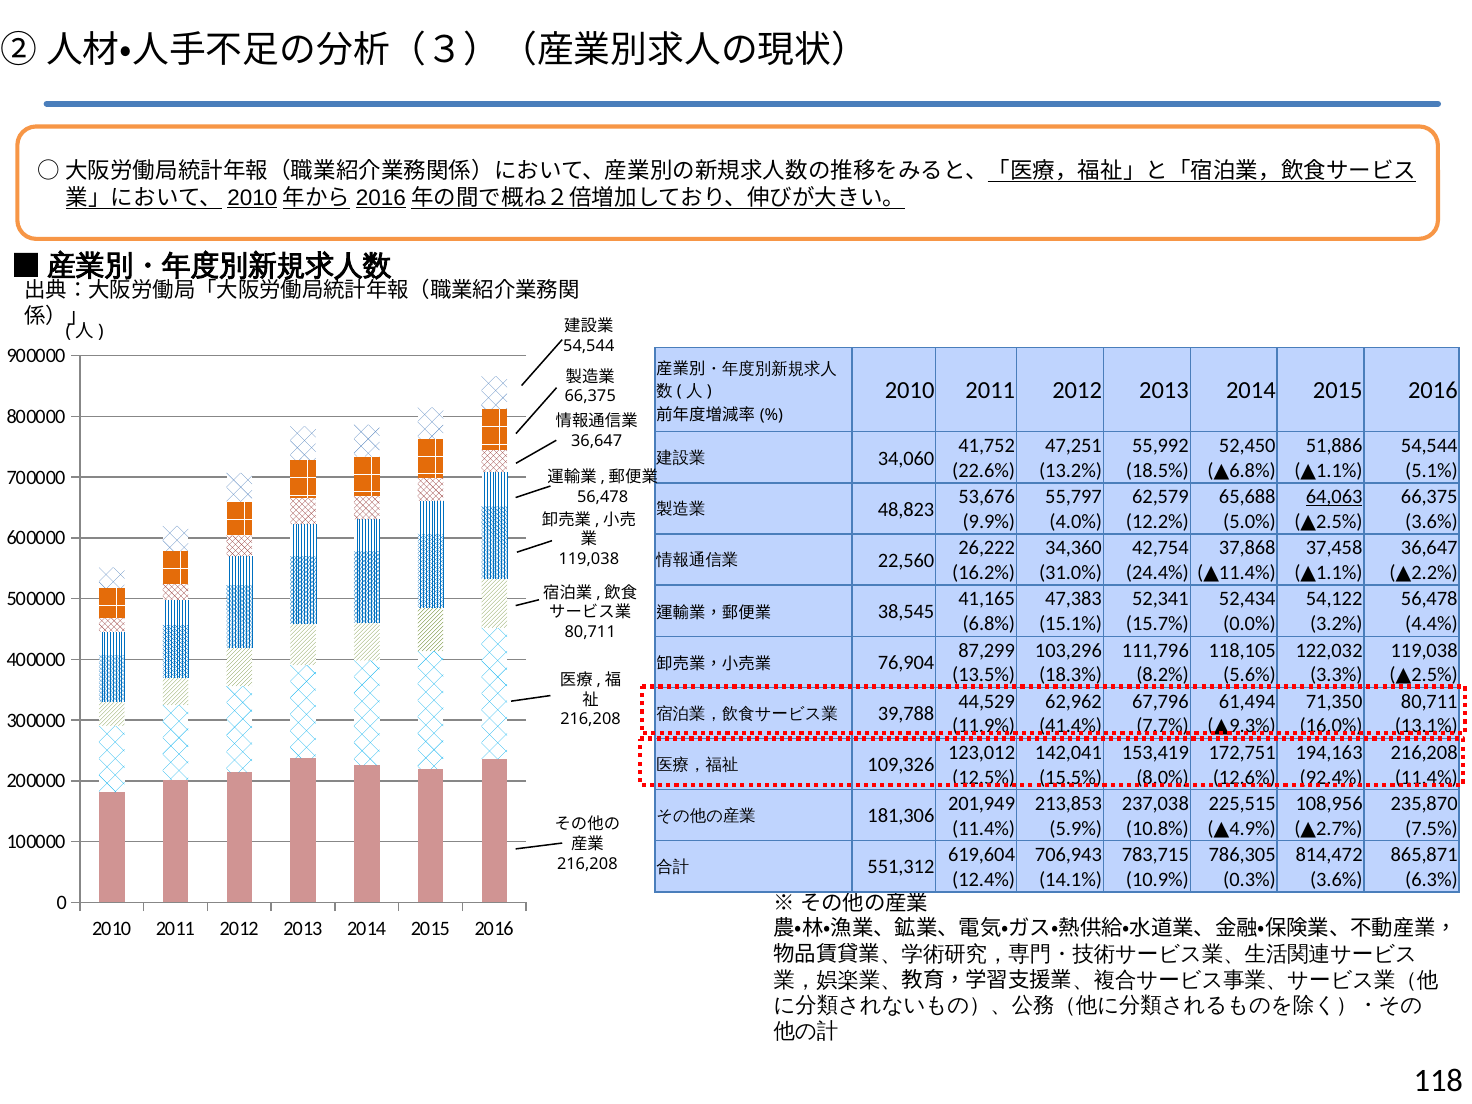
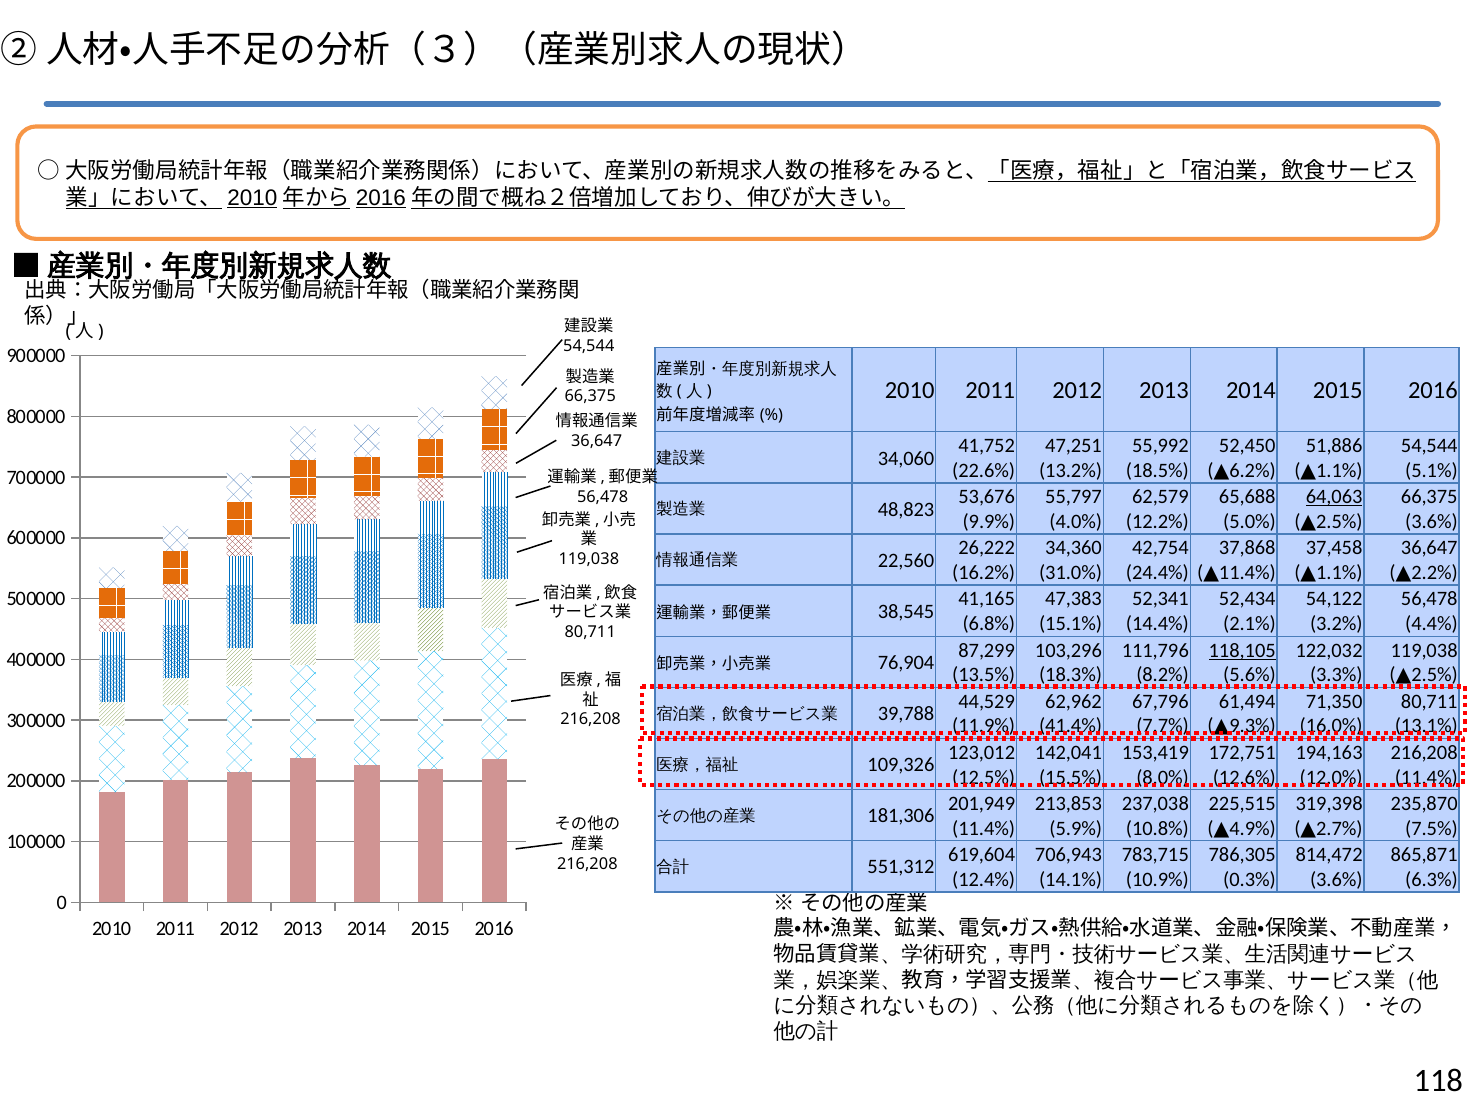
6.8% at (1253, 471): 6.8% -> 6.2%
15.7%: 15.7% -> 14.4%
0.0%: 0.0% -> 2.1%
118,105 underline: none -> present
92.4%: 92.4% -> 12.0%
108,956: 108,956 -> 319,398
